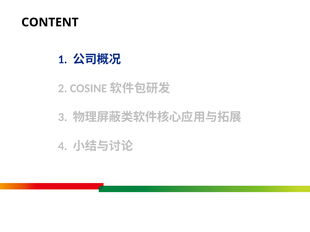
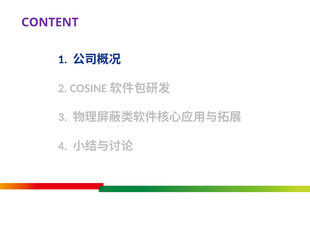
CONTENT colour: black -> purple
